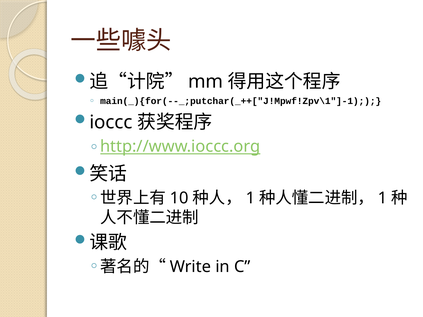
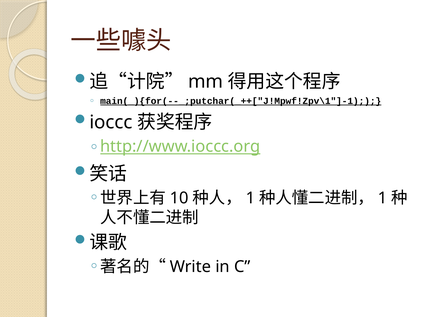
main(_){for(--_;putchar(_++["J!Mpwf!Zpv\1"]-1 underline: none -> present
